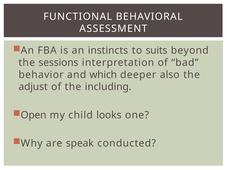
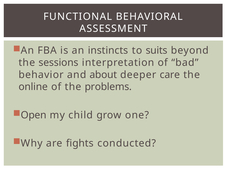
which: which -> about
also: also -> care
adjust: adjust -> online
including: including -> problems
looks: looks -> grow
speak: speak -> fights
